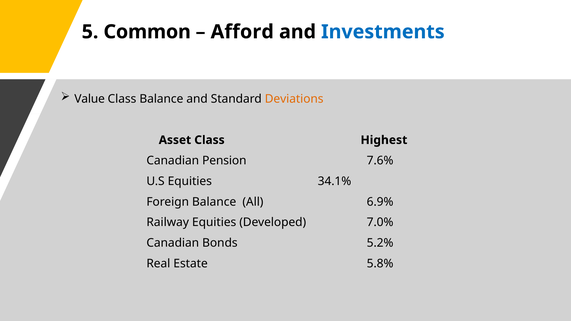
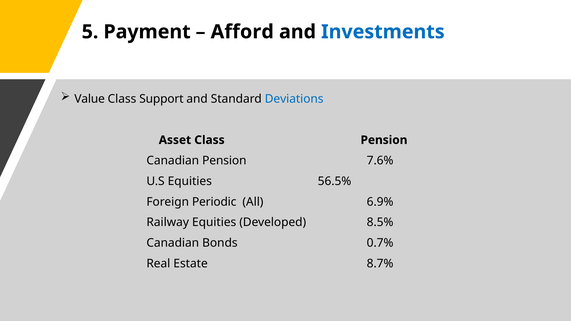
Common: Common -> Payment
Class Balance: Balance -> Support
Deviations colour: orange -> blue
Class Highest: Highest -> Pension
34.1%: 34.1% -> 56.5%
Foreign Balance: Balance -> Periodic
7.0%: 7.0% -> 8.5%
5.2%: 5.2% -> 0.7%
5.8%: 5.8% -> 8.7%
